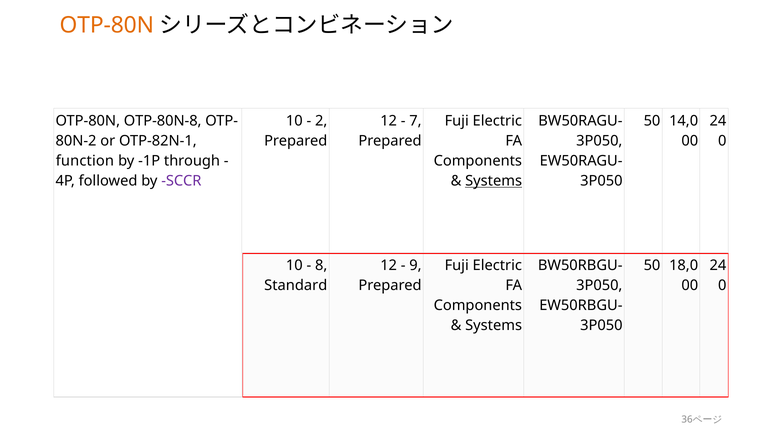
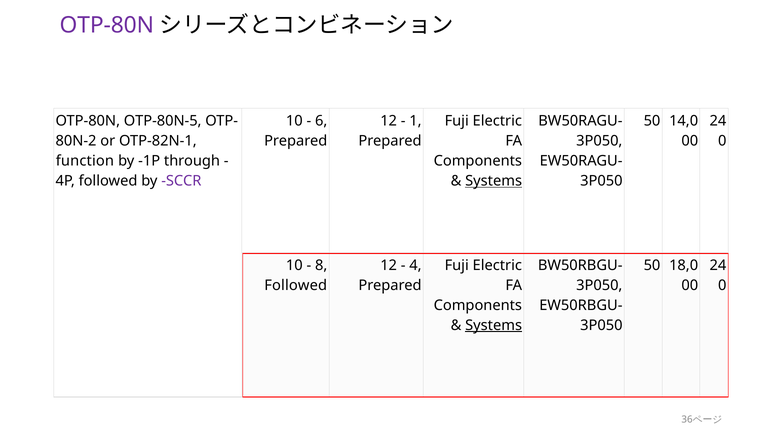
OTP-80N at (107, 25) colour: orange -> purple
OTP-80N-8: OTP-80N-8 -> OTP-80N-5
2: 2 -> 6
7: 7 -> 1
9: 9 -> 4
Standard at (296, 285): Standard -> Followed
Systems at (494, 325) underline: none -> present
